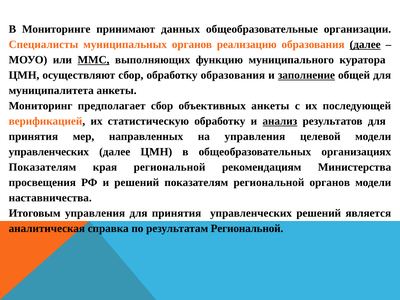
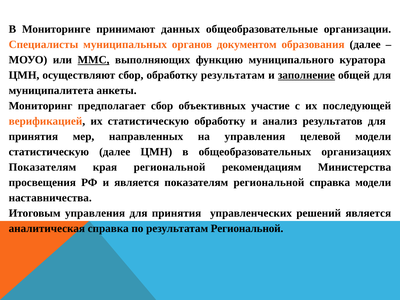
реализацию: реализацию -> документом
далее at (365, 44) underline: present -> none
обработку образования: образования -> результатам
объективных анкеты: анкеты -> участие
анализ underline: present -> none
управленческих at (49, 152): управленческих -> статистическую
и решений: решений -> является
региональной органов: органов -> справка
